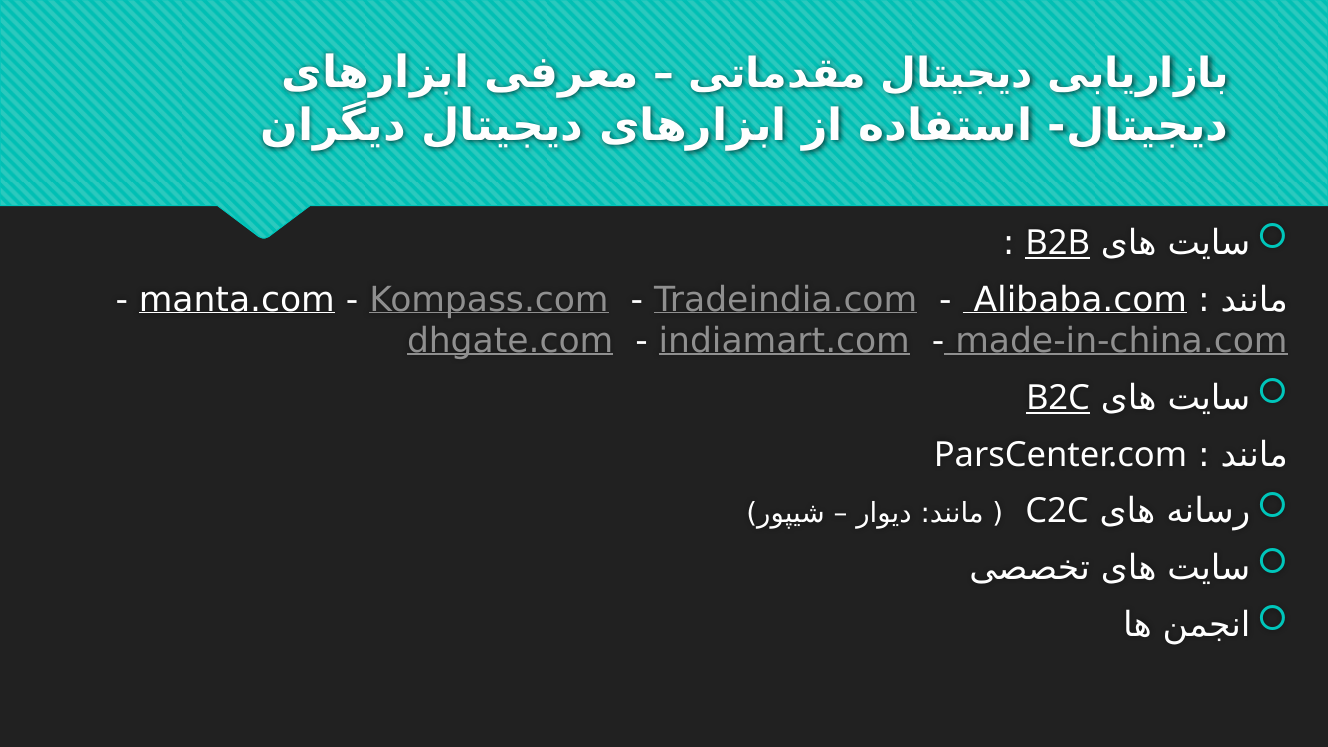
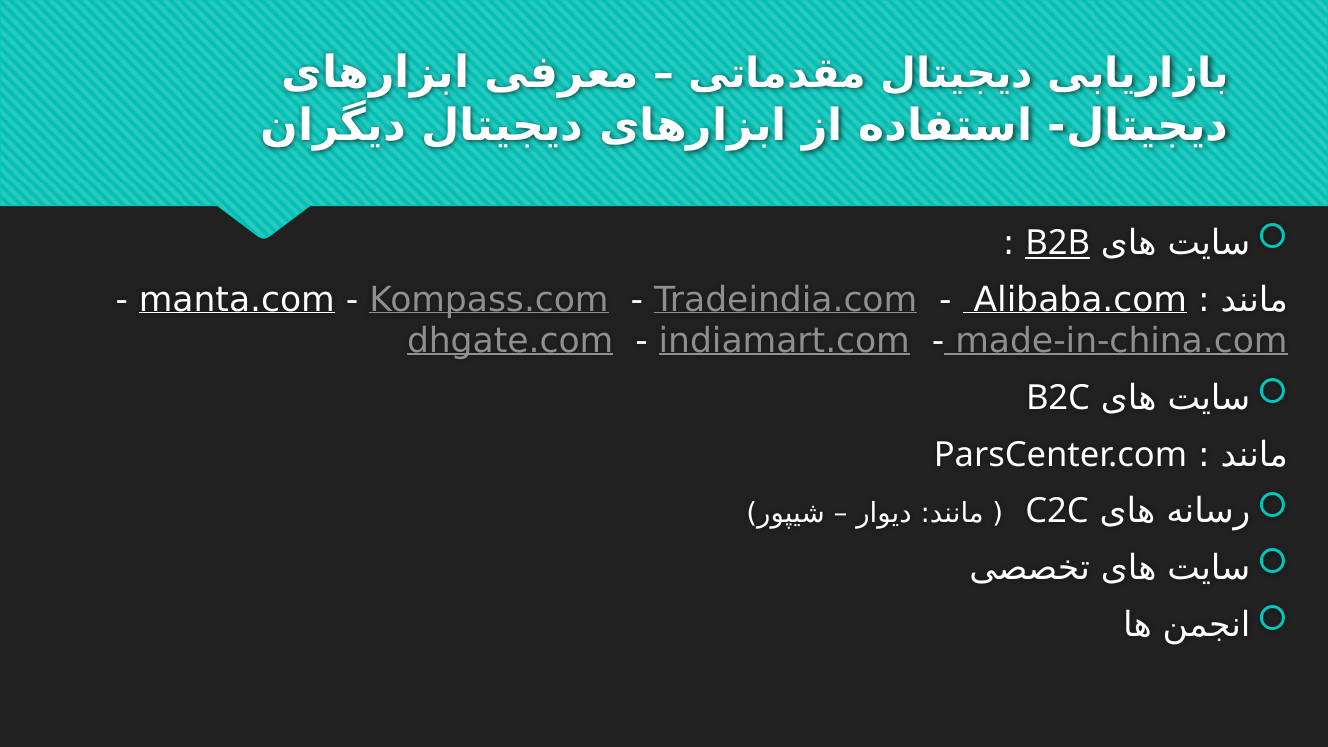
B2C underline: present -> none
